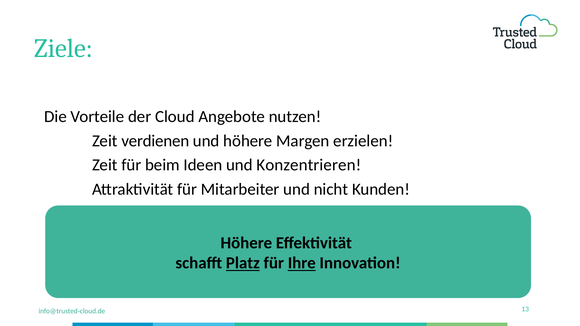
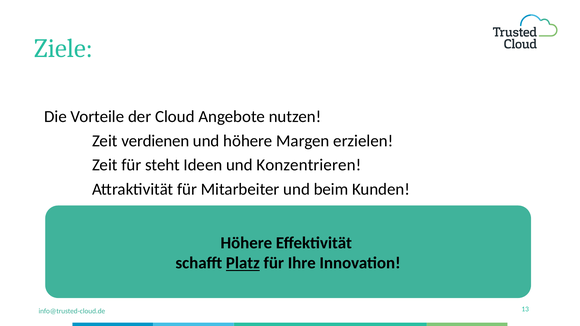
beim: beim -> steht
nicht: nicht -> beim
Ihre underline: present -> none
